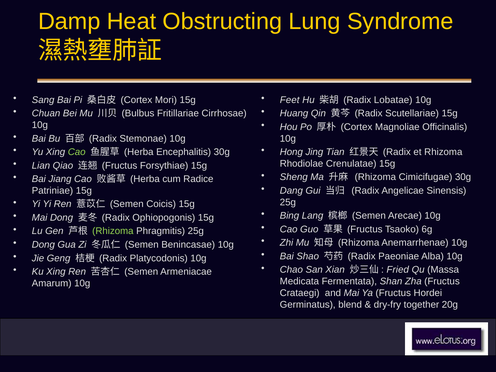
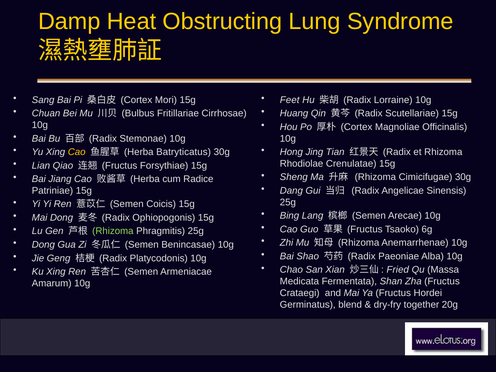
Lobatae: Lobatae -> Lorraine
Cao at (77, 152) colour: light green -> yellow
Encephalitis: Encephalitis -> Batryticatus
